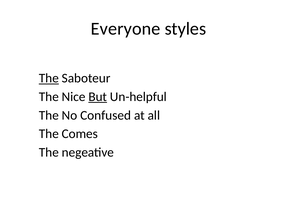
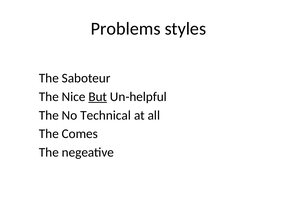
Everyone: Everyone -> Problems
The at (49, 78) underline: present -> none
Confused: Confused -> Technical
